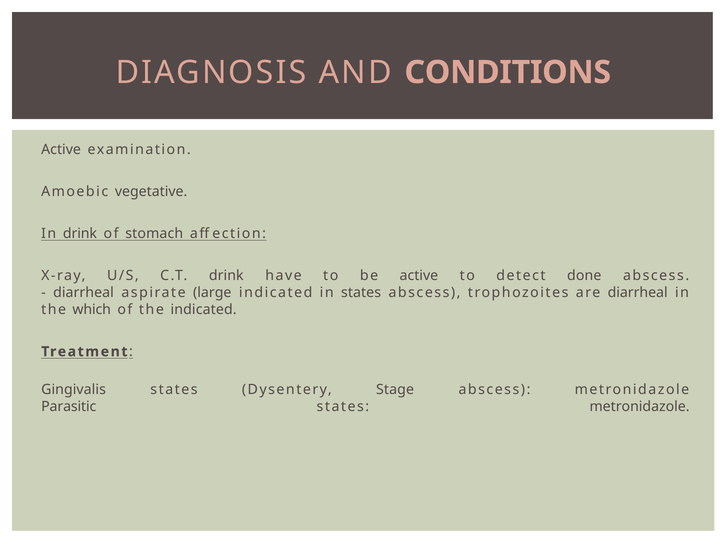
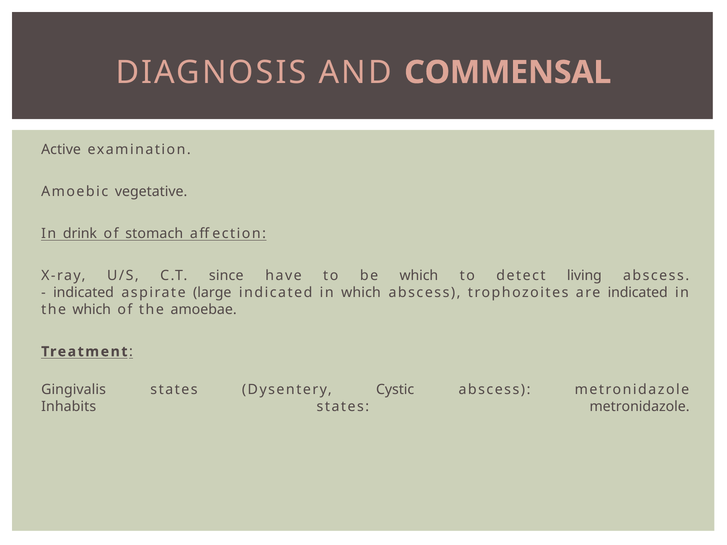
CONDITIONS: CONDITIONS -> COMMENSAL
C.T drink: drink -> since
be active: active -> which
done: done -> living
diarrheal at (83, 293): diarrheal -> indicated
in states: states -> which
are diarrheal: diarrheal -> indicated
the indicated: indicated -> amoebae
Stage: Stage -> Cystic
Parasitic: Parasitic -> Inhabits
